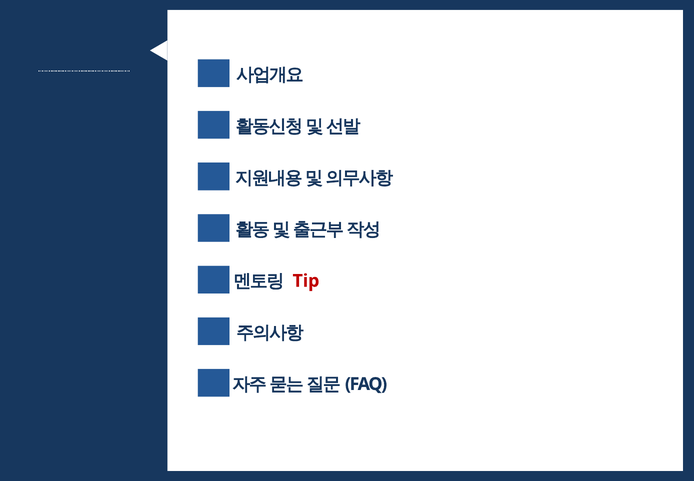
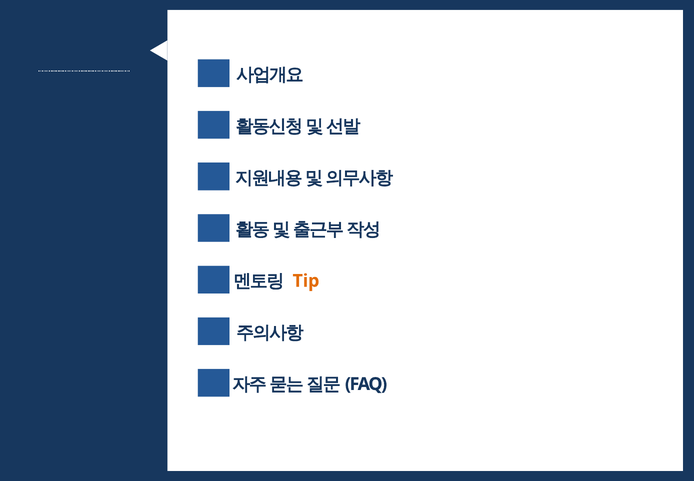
Tip colour: red -> orange
